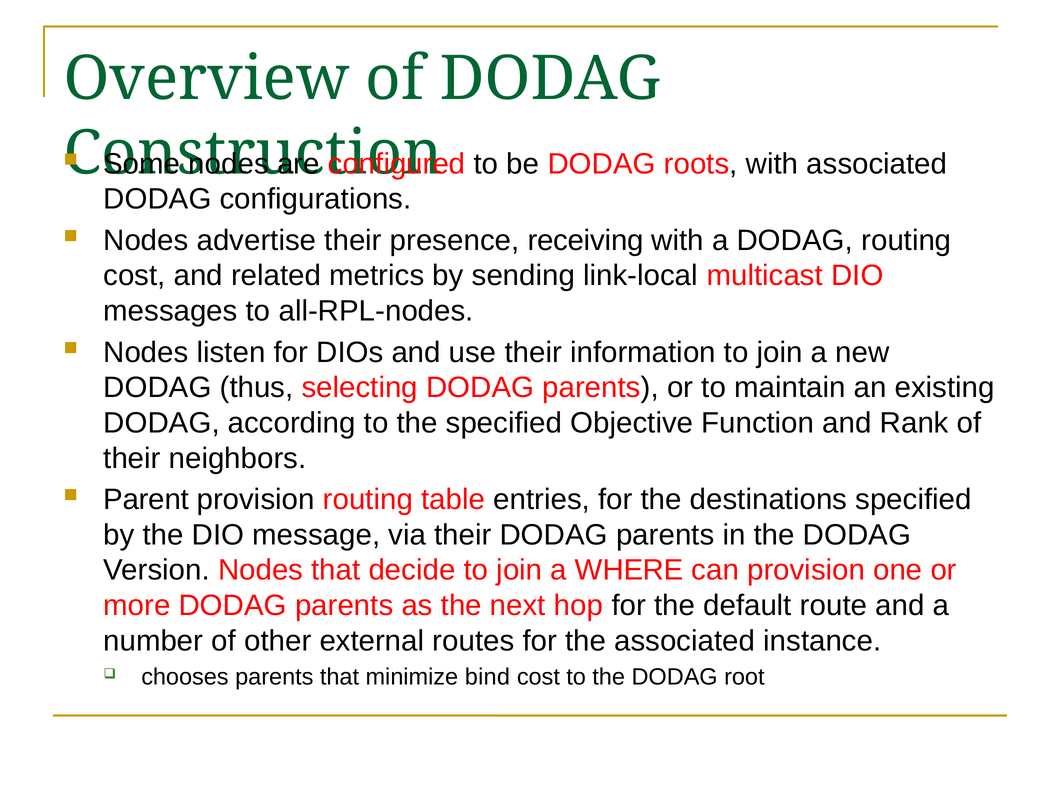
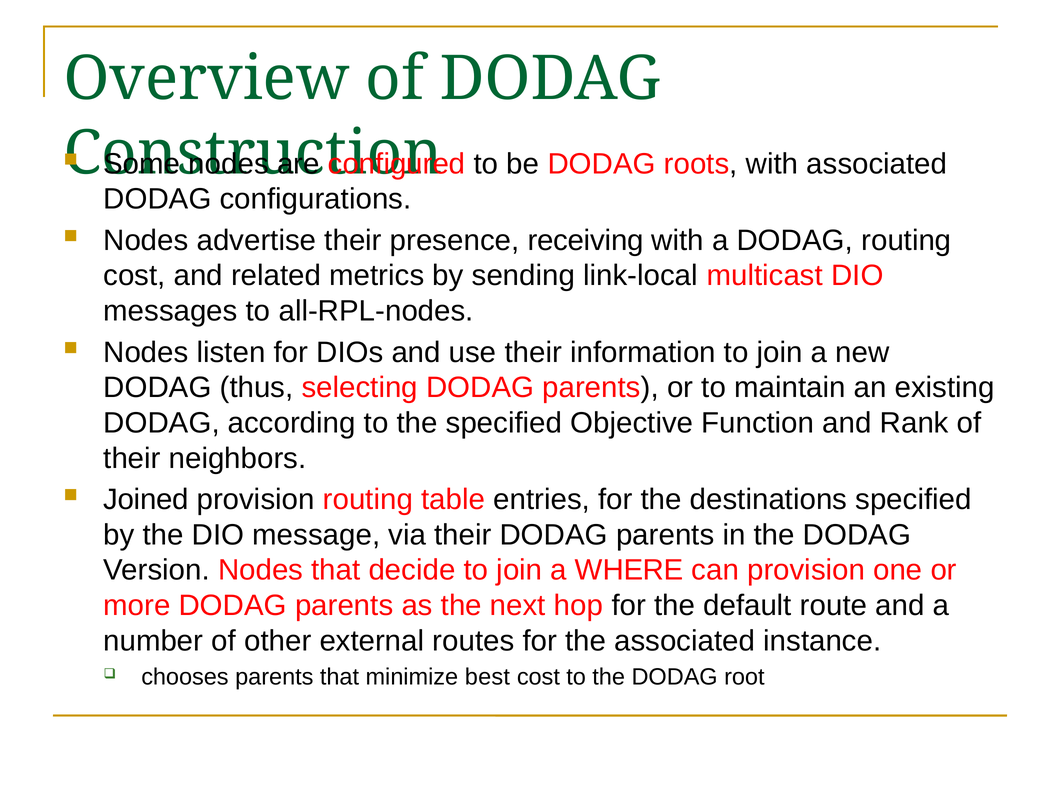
Parent: Parent -> Joined
bind: bind -> best
